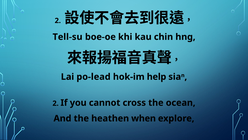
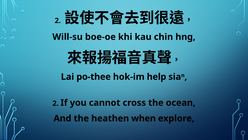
Tell-su: Tell-su -> Will-su
po-lead: po-lead -> po-thee
